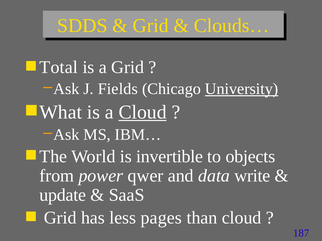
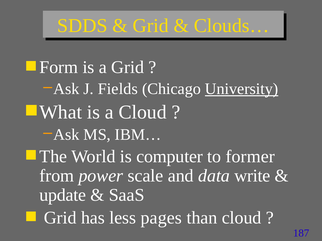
Total: Total -> Form
Cloud at (143, 112) underline: present -> none
invertible: invertible -> computer
objects: objects -> former
qwer: qwer -> scale
